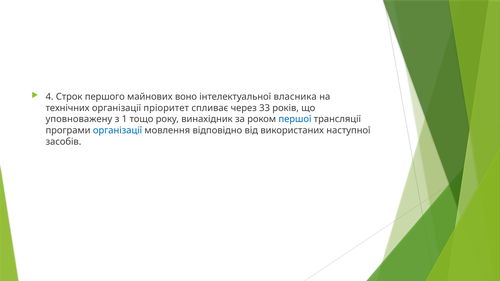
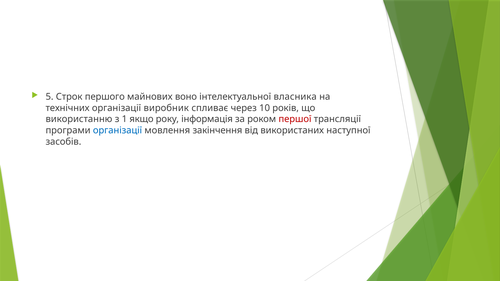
4: 4 -> 5
пріоритет: пріоритет -> виробник
33: 33 -> 10
уповноважену: уповноважену -> використанню
тощо: тощо -> якщо
винахідник: винахідник -> інформація
першої colour: blue -> red
відповідно: відповідно -> закінчення
